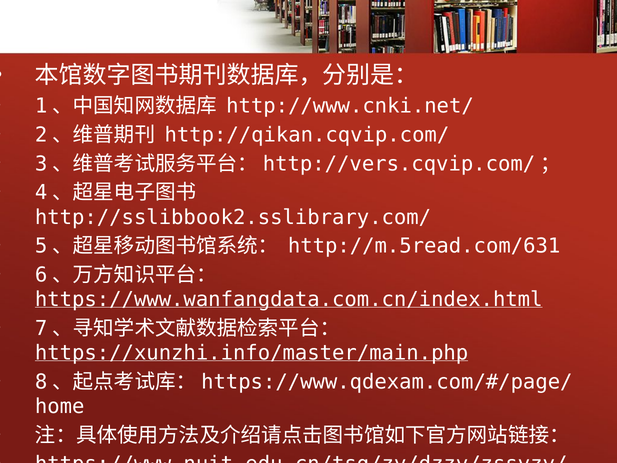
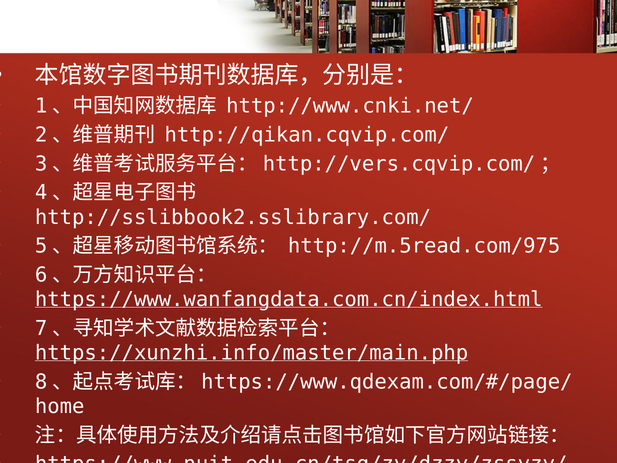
http://m.5read.com/631: http://m.5read.com/631 -> http://m.5read.com/975
